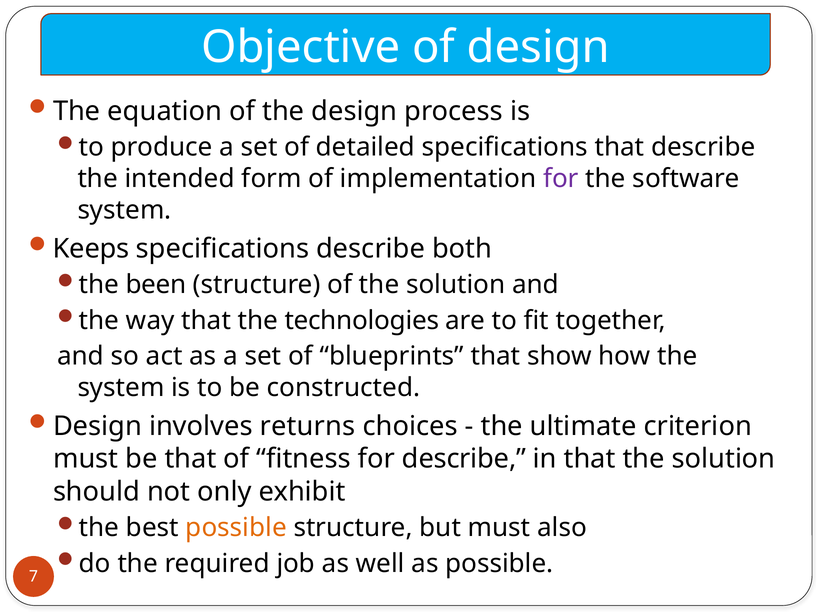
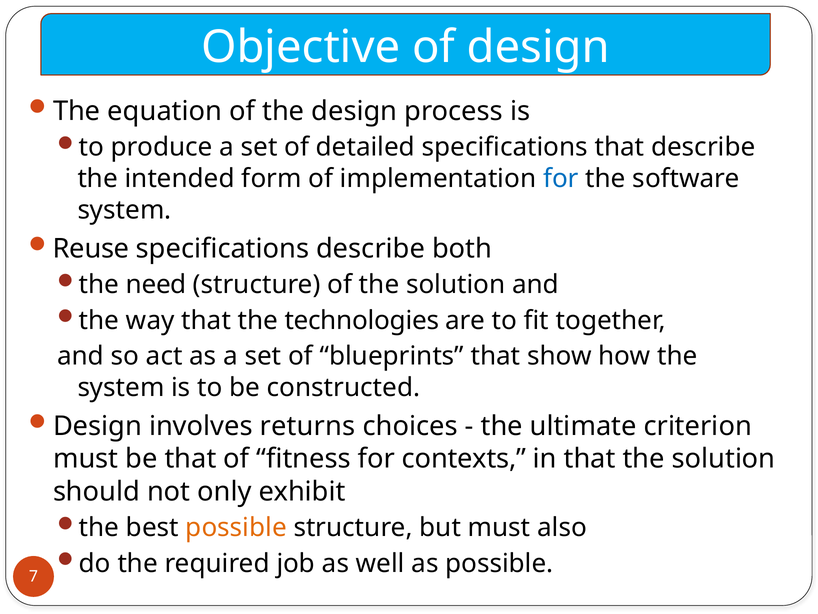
for at (561, 178) colour: purple -> blue
Keeps: Keeps -> Reuse
been: been -> need
for describe: describe -> contexts
